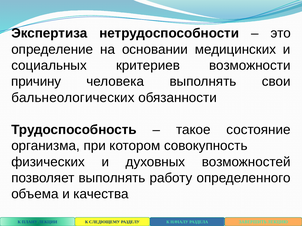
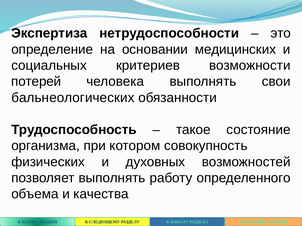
причину: причину -> потерей
